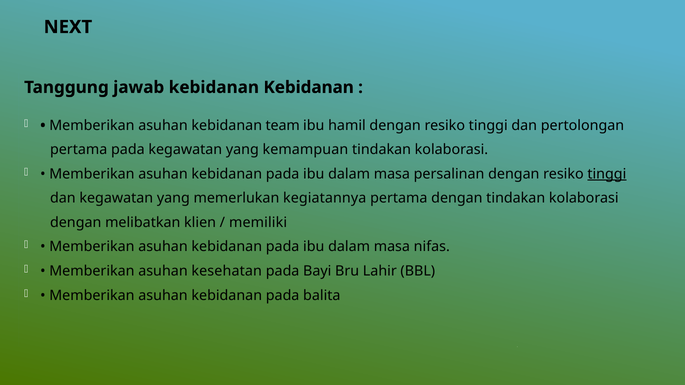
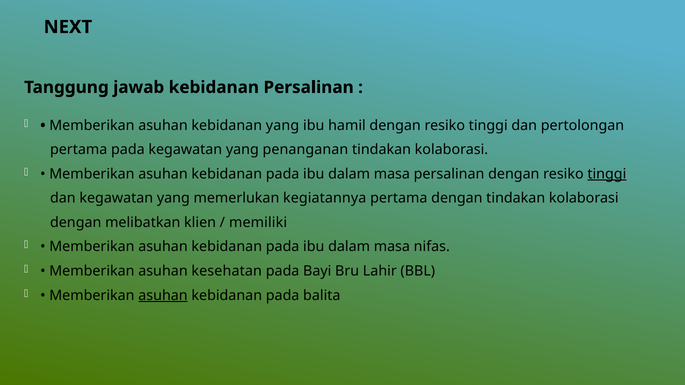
kebidanan Kebidanan: Kebidanan -> Persalinan
kebidanan team: team -> yang
kemampuan: kemampuan -> penanganan
asuhan at (163, 296) underline: none -> present
